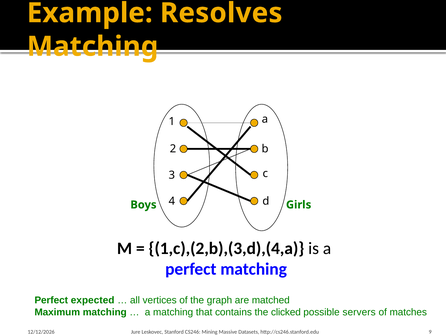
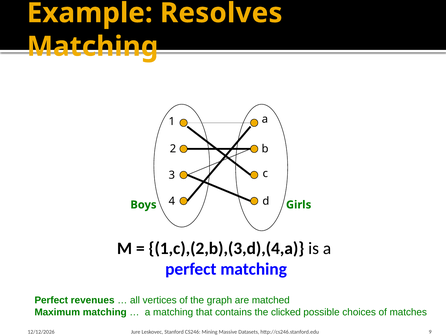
expected: expected -> revenues
servers: servers -> choices
